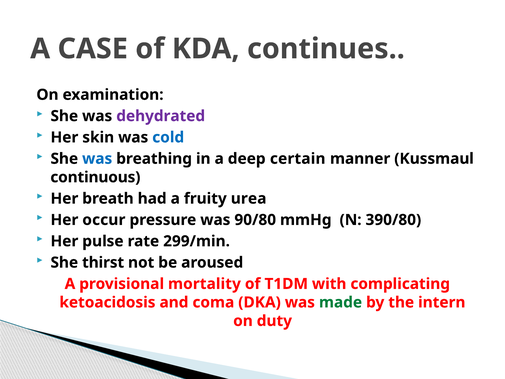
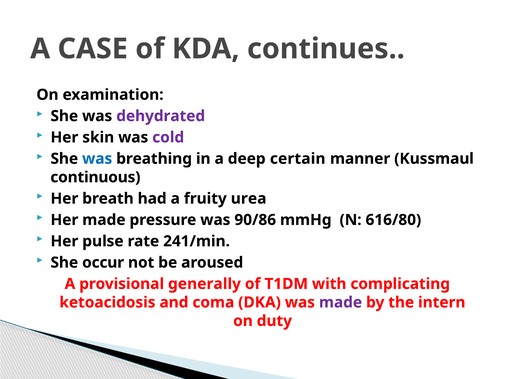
cold colour: blue -> purple
Her occur: occur -> made
90/80: 90/80 -> 90/86
390/80: 390/80 -> 616/80
299/min: 299/min -> 241/min
thirst: thirst -> occur
mortality: mortality -> generally
made at (341, 302) colour: green -> purple
